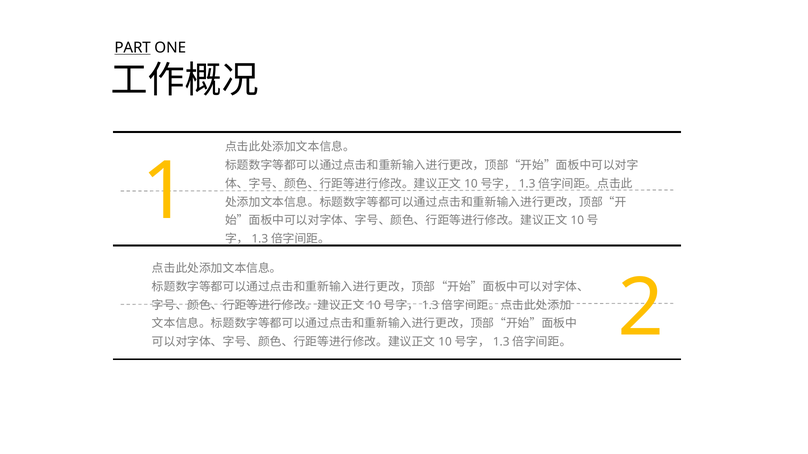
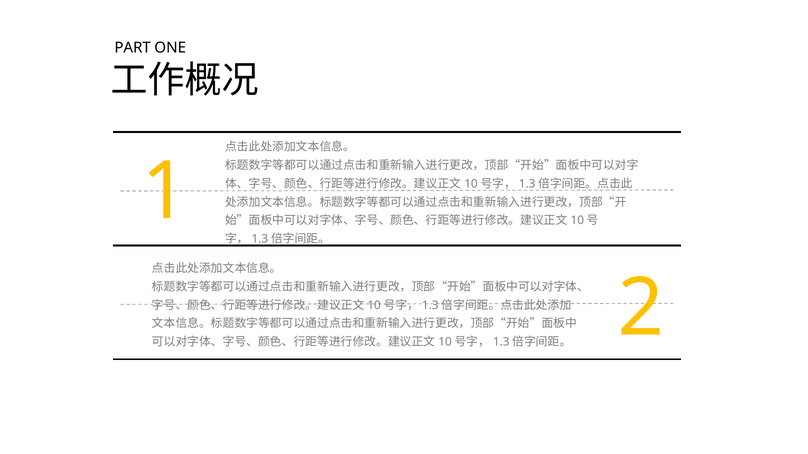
PART underline: present -> none
